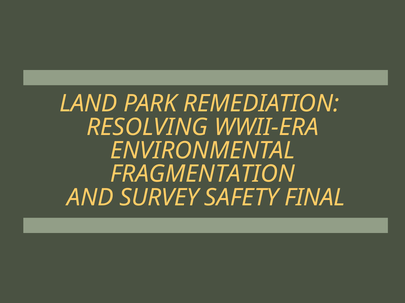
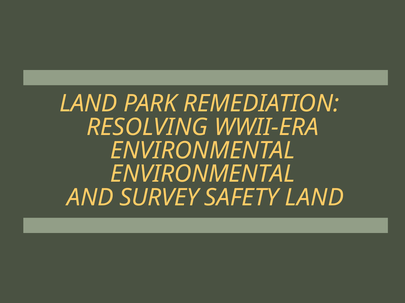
FRAGMENTATION at (203, 174): FRAGMENTATION -> ENVIRONMENTAL
SAFETY FINAL: FINAL -> LAND
